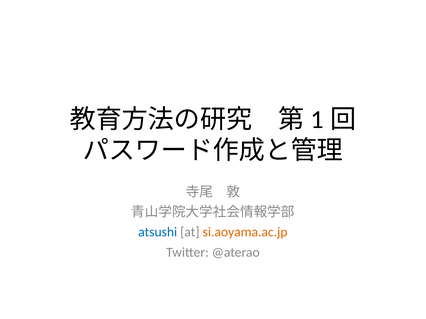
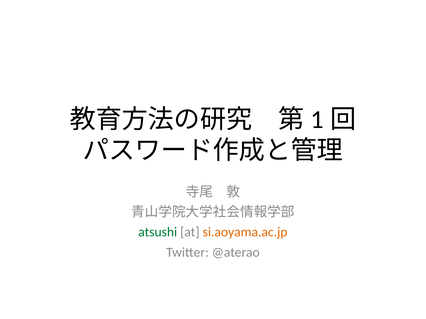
atsushi colour: blue -> green
